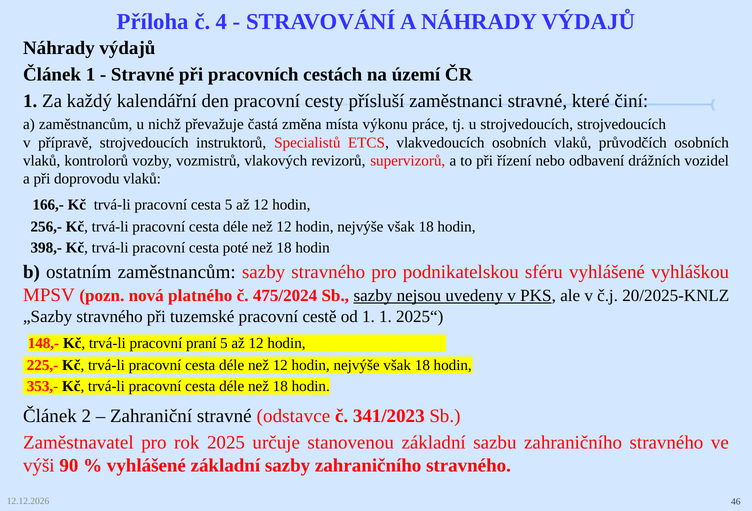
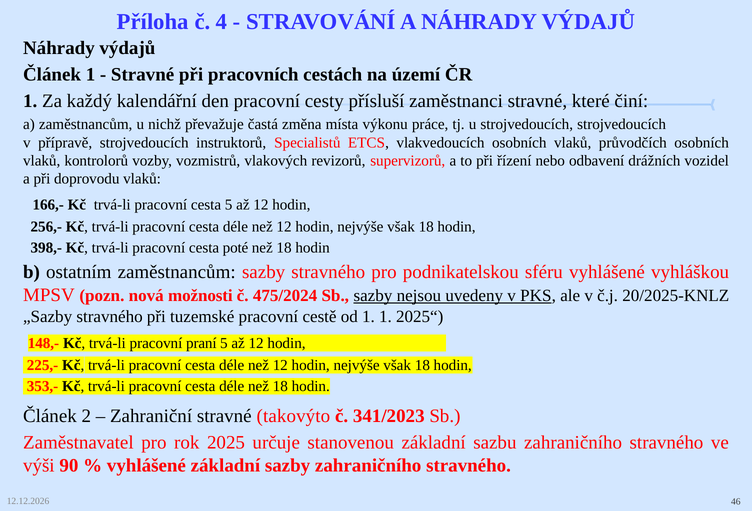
platného: platného -> možnosti
odstavce: odstavce -> takovýto
